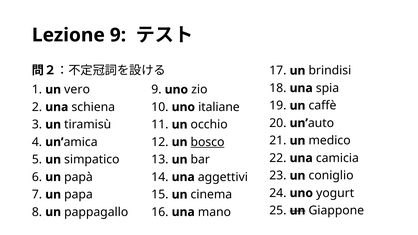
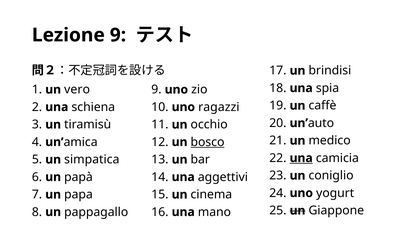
italiane: italiane -> ragazzi
una at (301, 158) underline: none -> present
simpatico: simpatico -> simpatica
